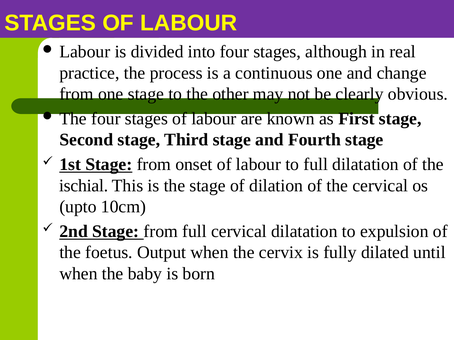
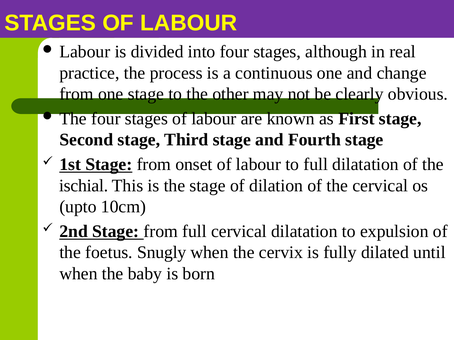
Output: Output -> Snugly
